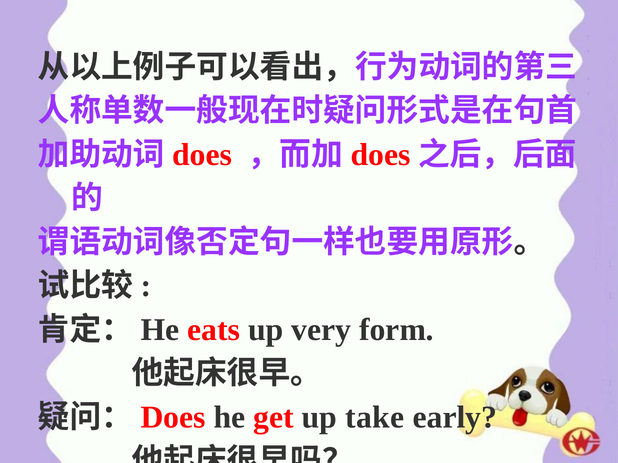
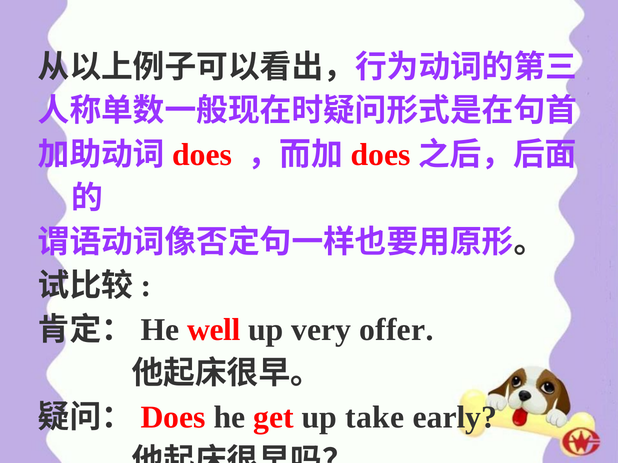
eats: eats -> well
form: form -> offer
